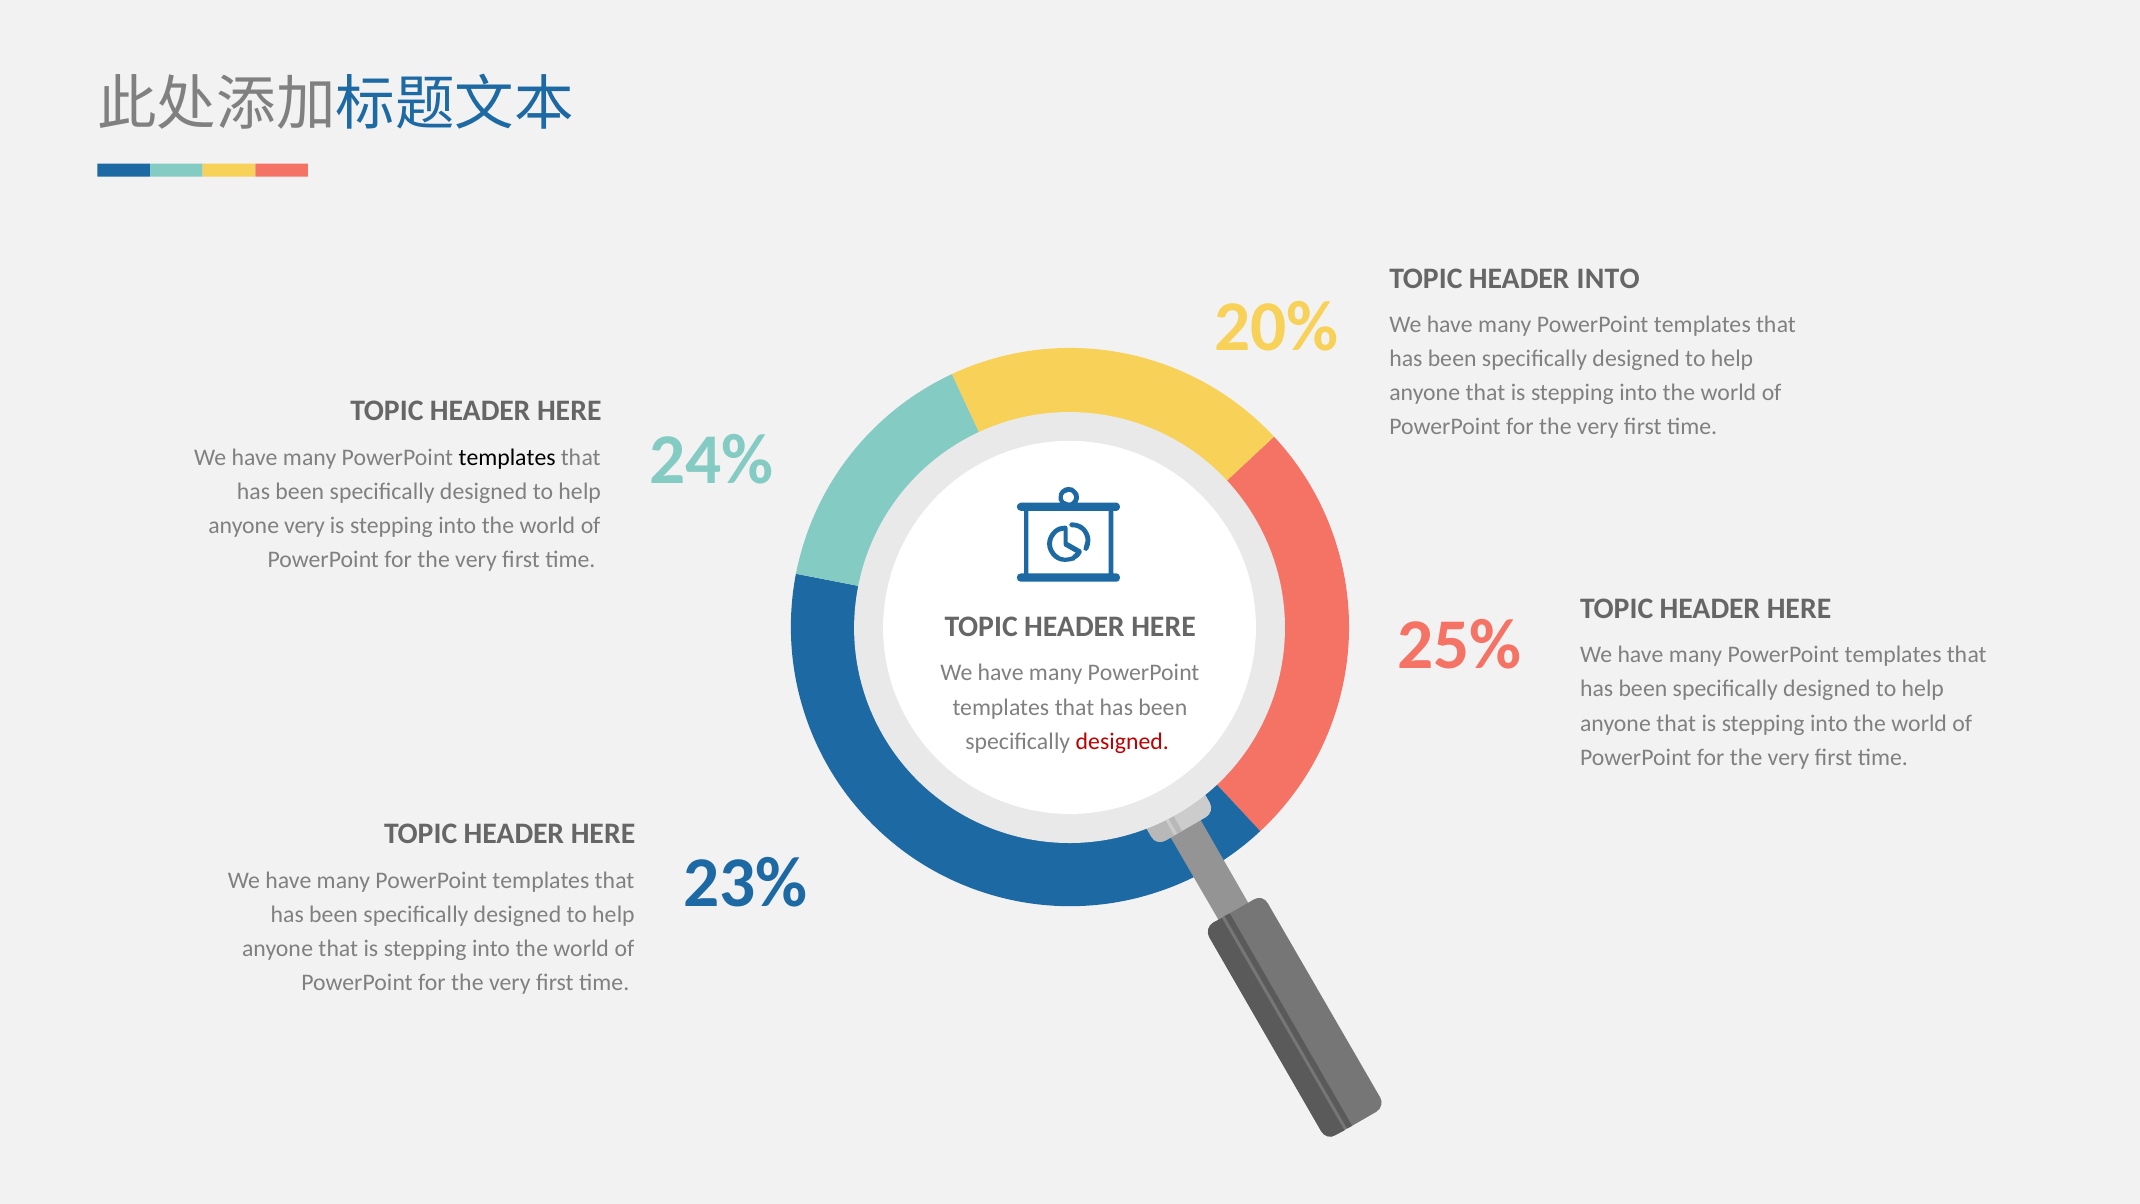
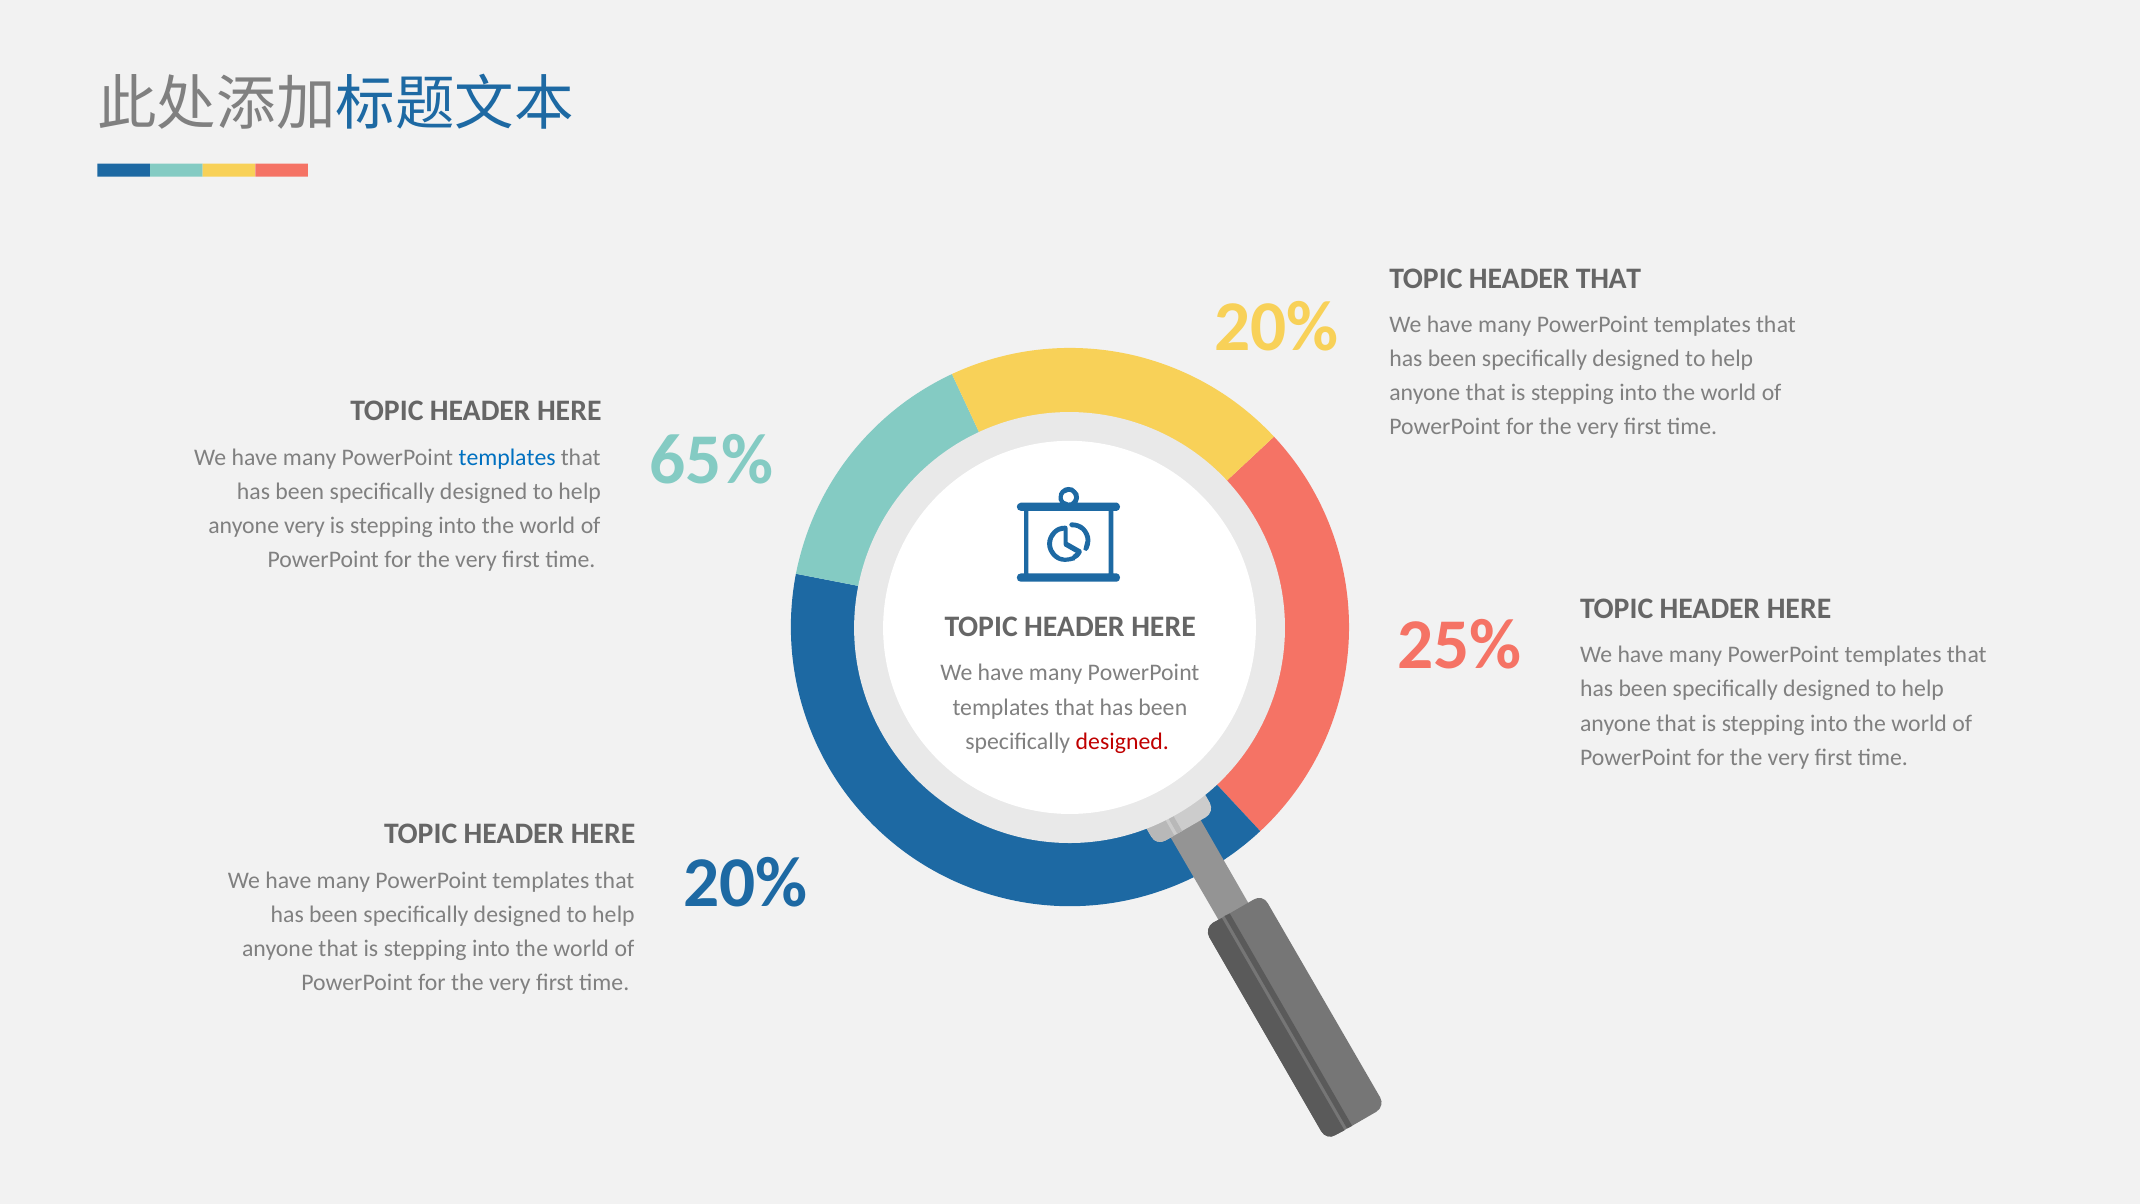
HEADER INTO: INTO -> THAT
24%: 24% -> 65%
templates at (507, 457) colour: black -> blue
23% at (746, 883): 23% -> 20%
